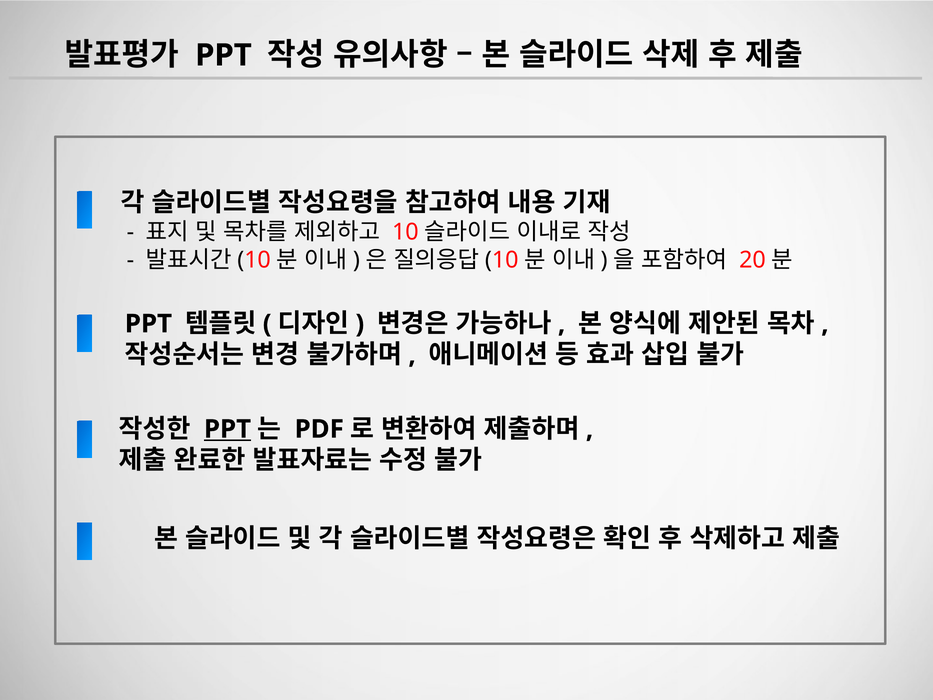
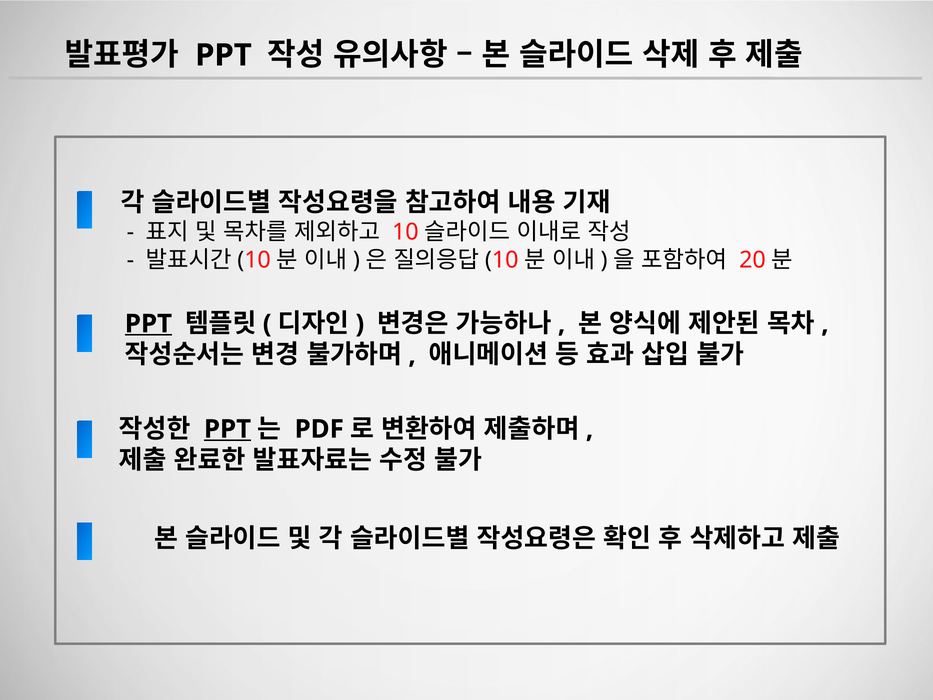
PPT at (148, 324) underline: none -> present
